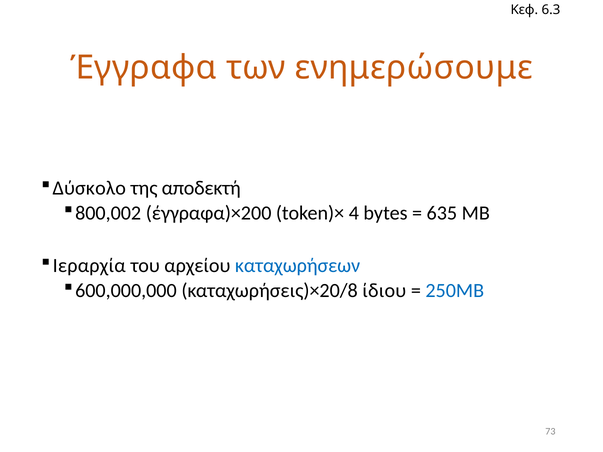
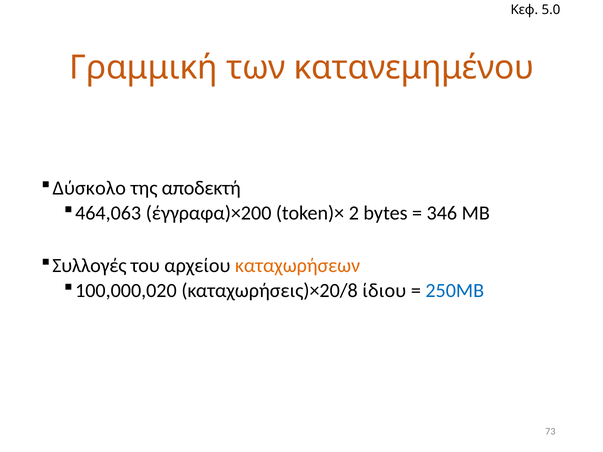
6.3: 6.3 -> 5.0
Έγγραφα: Έγγραφα -> Γραμμική
ενημερώσουμε: ενημερώσουμε -> κατανεμημένου
800,002: 800,002 -> 464,063
4: 4 -> 2
635: 635 -> 346
Ιεραρχία: Ιεραρχία -> Συλλογές
καταχωρήσεων colour: blue -> orange
600,000,000: 600,000,000 -> 100,000,020
